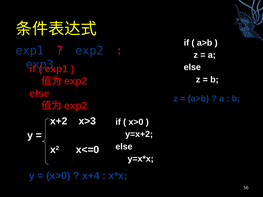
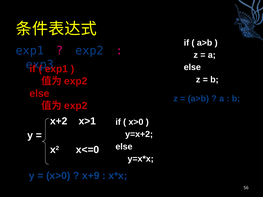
x>3: x>3 -> x>1
x+4: x+4 -> x+9
